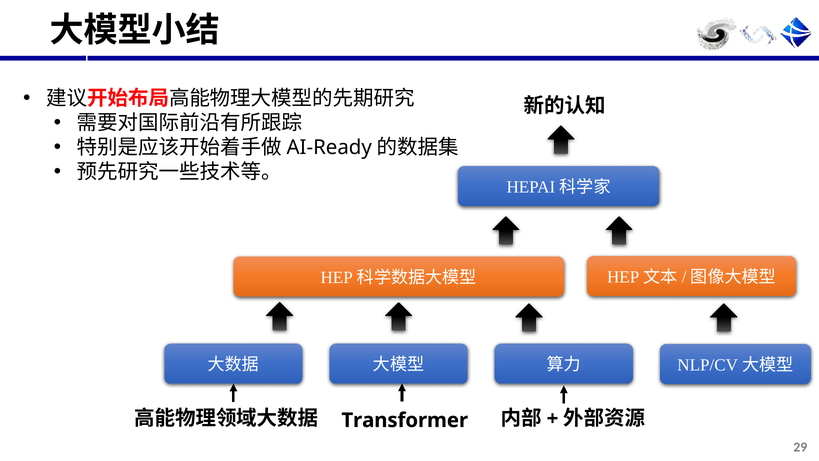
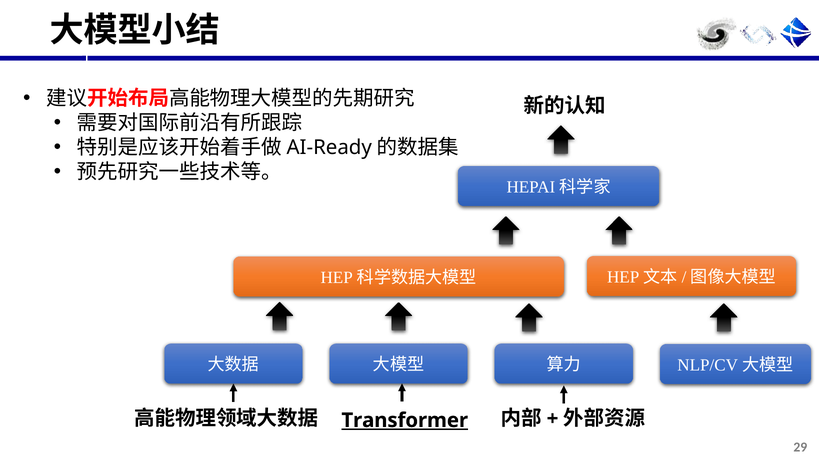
Transformer underline: none -> present
